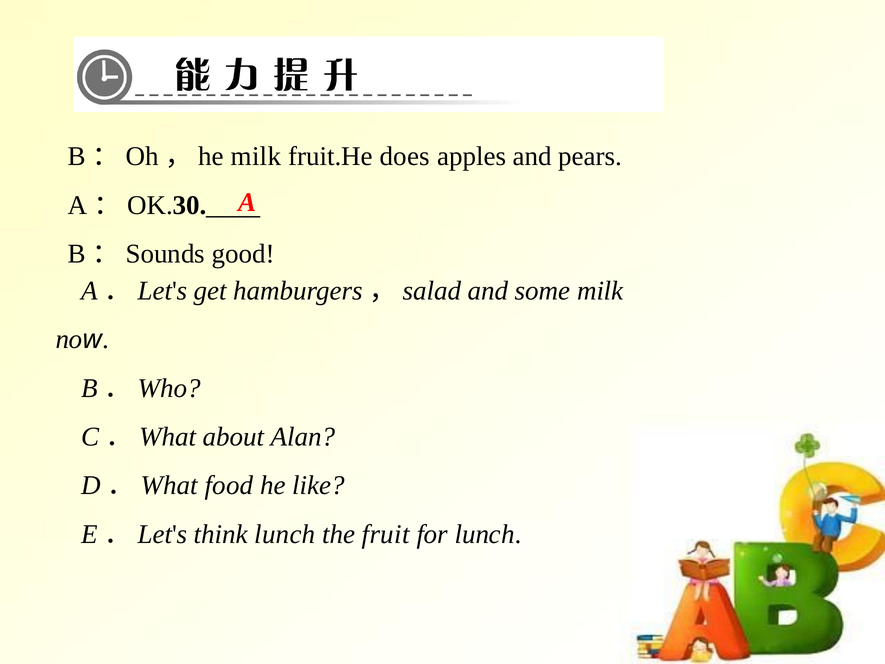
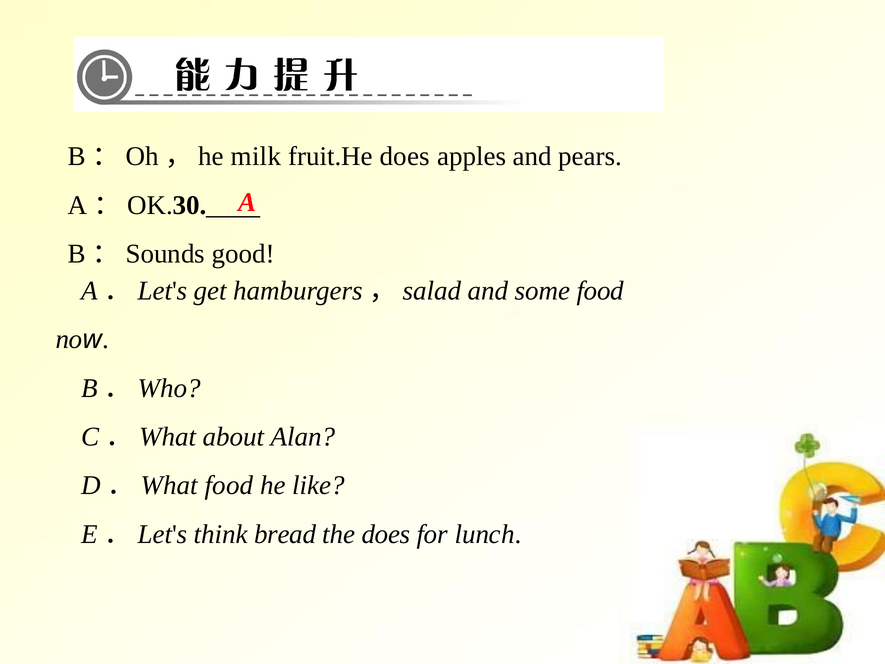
some milk: milk -> food
think lunch: lunch -> bread
the fruit: fruit -> does
